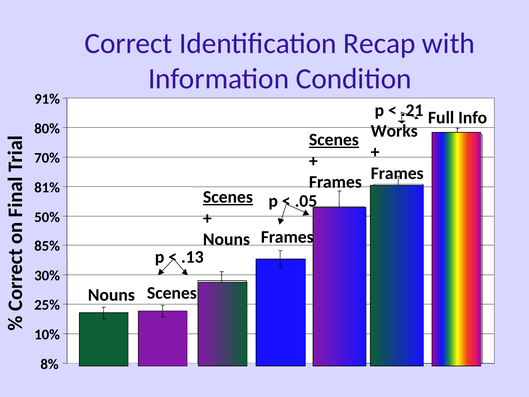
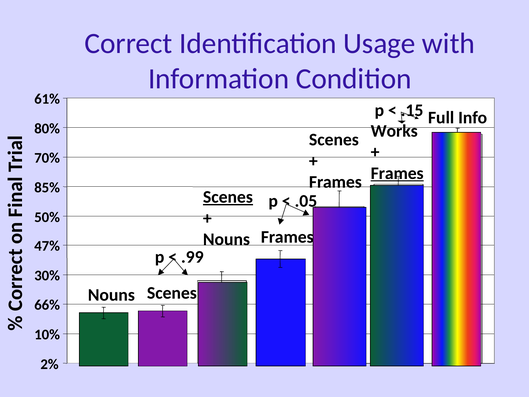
Recap: Recap -> Usage
91%: 91% -> 61%
.21: .21 -> .15
Scenes at (334, 140) underline: present -> none
Frames at (397, 173) underline: none -> present
81%: 81% -> 85%
85%: 85% -> 47%
.13: .13 -> .99
25%: 25% -> 66%
8%: 8% -> 2%
